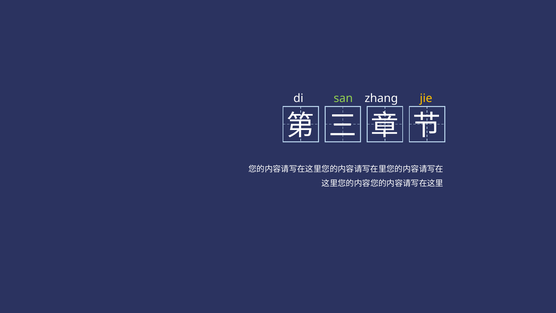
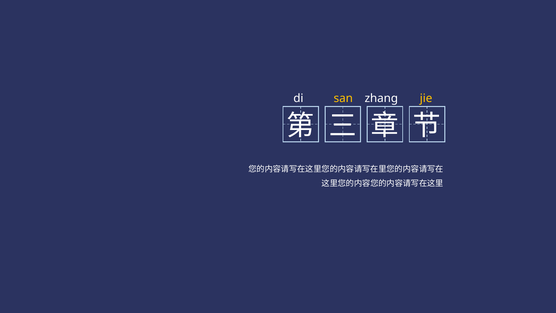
san colour: light green -> yellow
